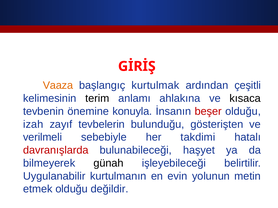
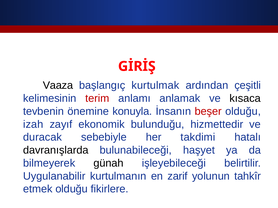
Vaaza colour: orange -> black
terim colour: black -> red
ahlakına: ahlakına -> anlamak
tevbelerin: tevbelerin -> ekonomik
gösterişten: gösterişten -> hizmettedir
verilmeli: verilmeli -> duracak
davranışlarda colour: red -> black
evin: evin -> zarif
metin: metin -> tahkîr
değildir: değildir -> fikirlere
